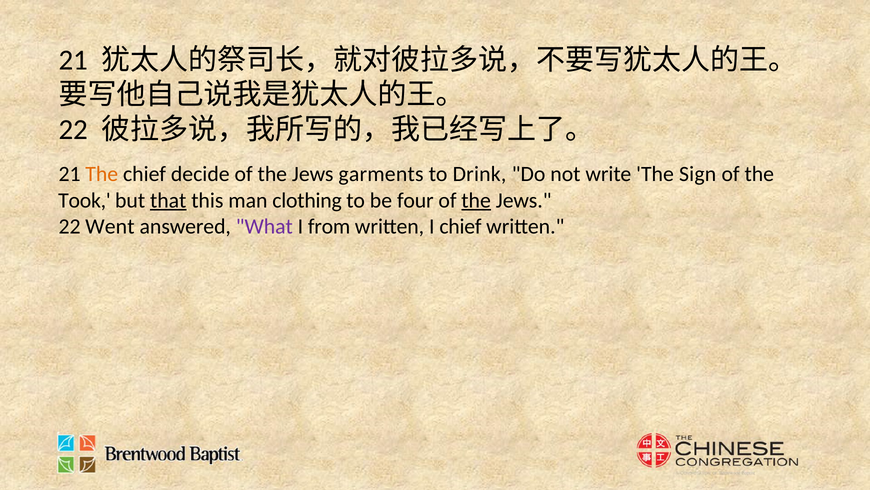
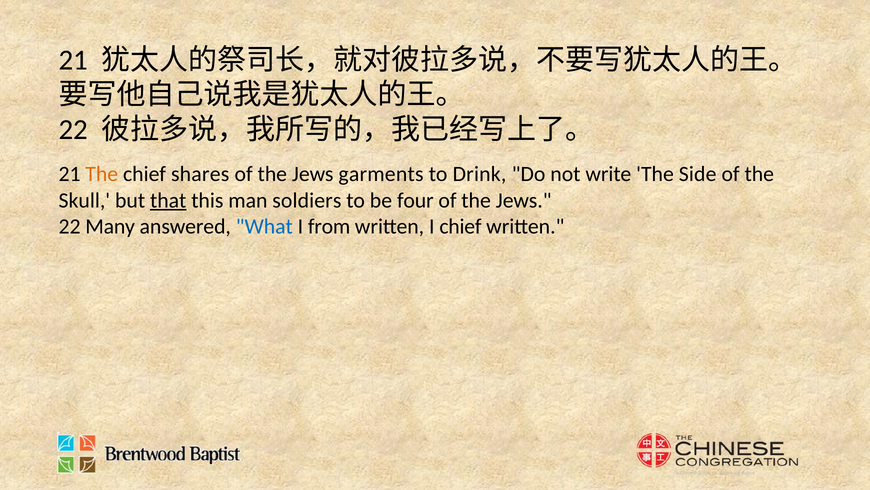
decide: decide -> shares
Sign: Sign -> Side
Took: Took -> Skull
clothing: clothing -> soldiers
the at (476, 200) underline: present -> none
Went: Went -> Many
What colour: purple -> blue
